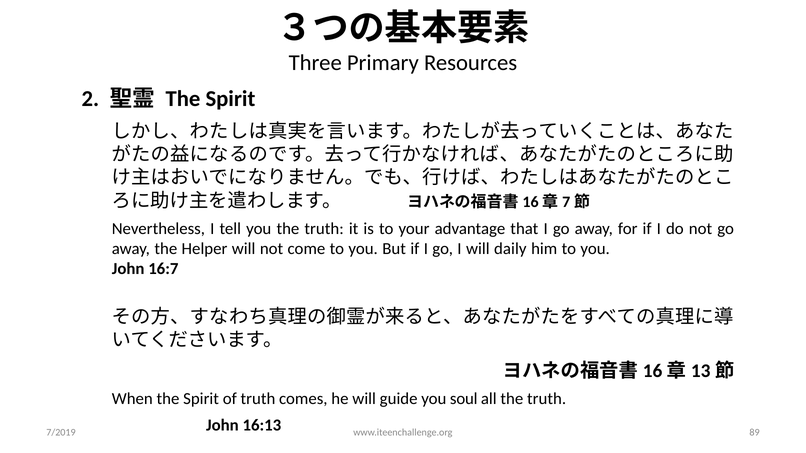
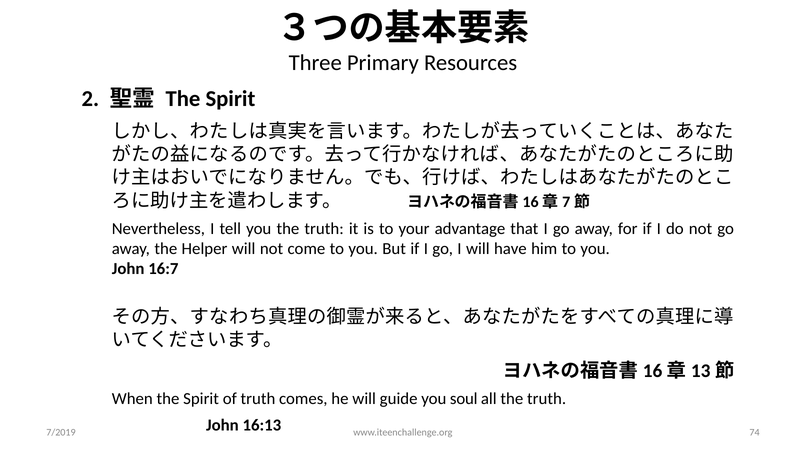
daily: daily -> have
89: 89 -> 74
